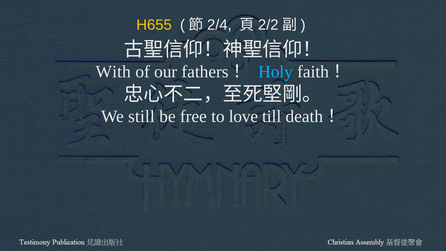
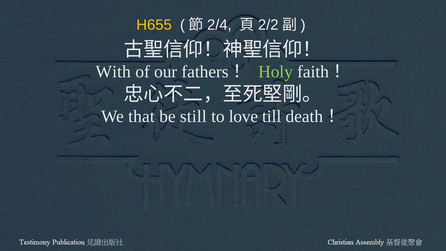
Holy colour: light blue -> light green
still: still -> that
free: free -> still
